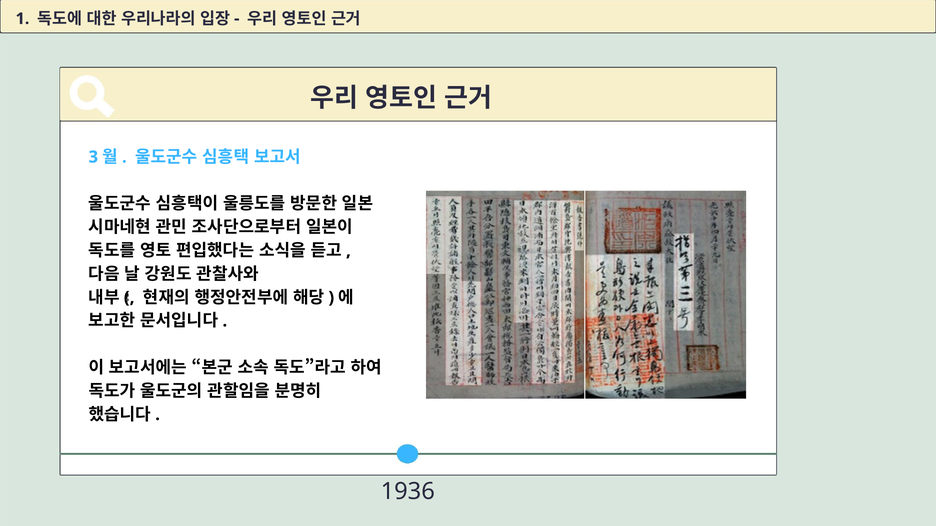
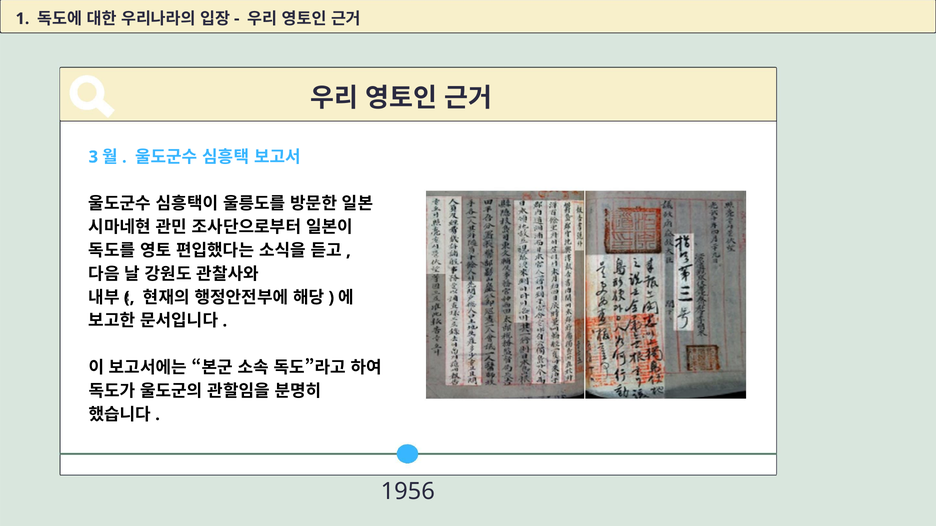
1936: 1936 -> 1956
